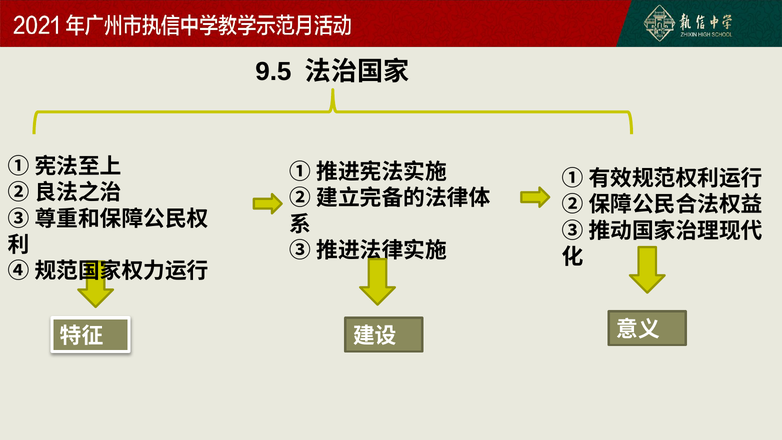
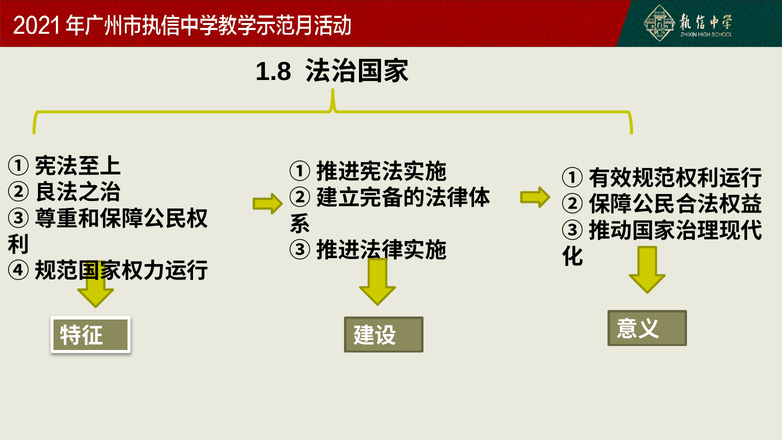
9.5: 9.5 -> 1.8
